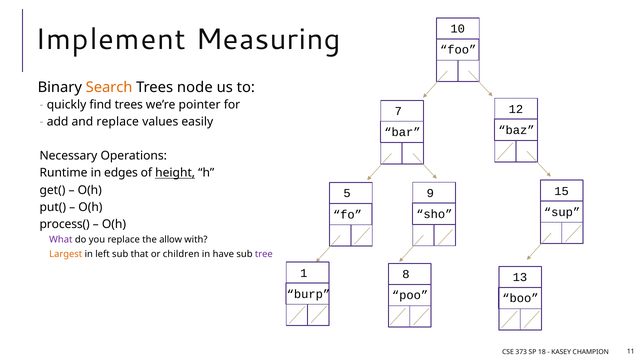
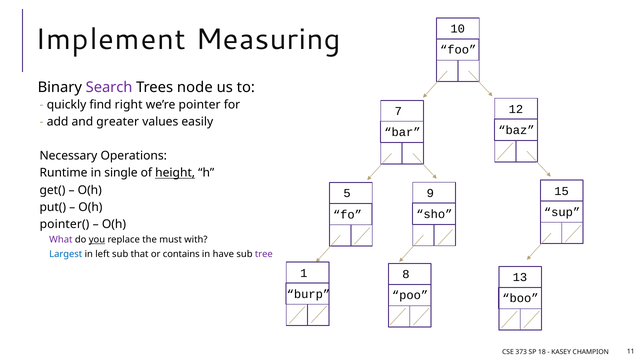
Search colour: orange -> purple
find trees: trees -> right
and replace: replace -> greater
edges: edges -> single
process(: process( -> pointer(
you underline: none -> present
allow: allow -> must
Largest colour: orange -> blue
children: children -> contains
